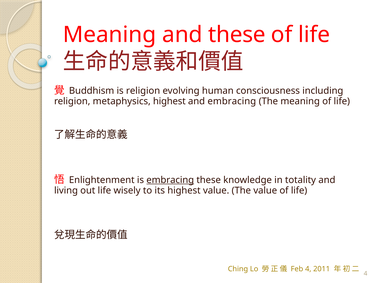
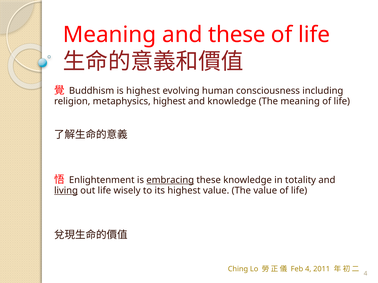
is religion: religion -> highest
and embracing: embracing -> knowledge
living underline: none -> present
